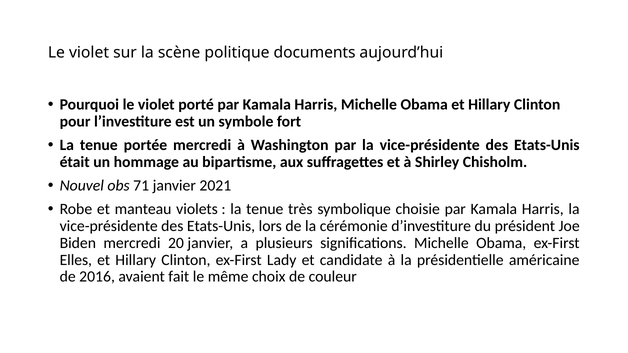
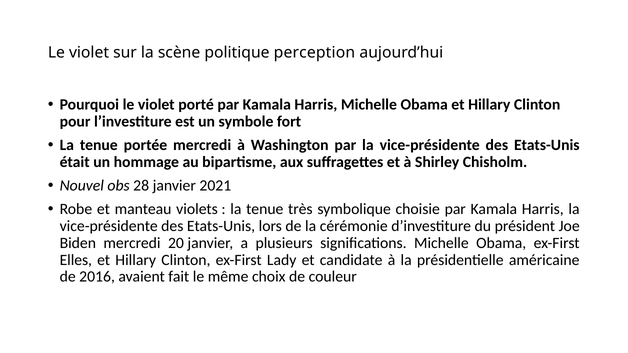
documents: documents -> perception
71: 71 -> 28
